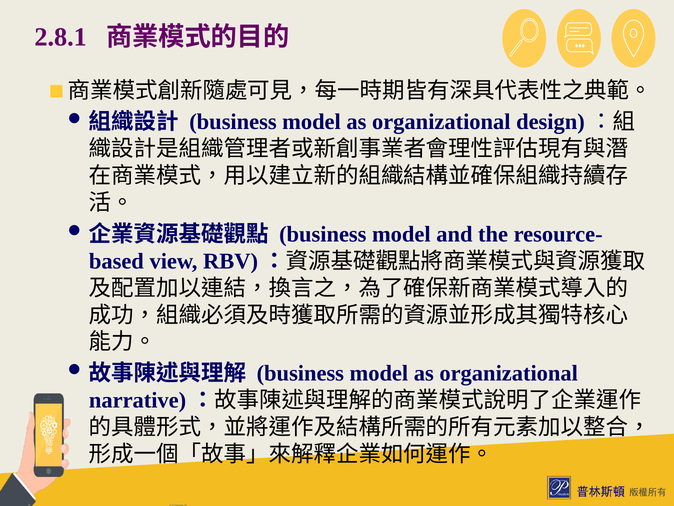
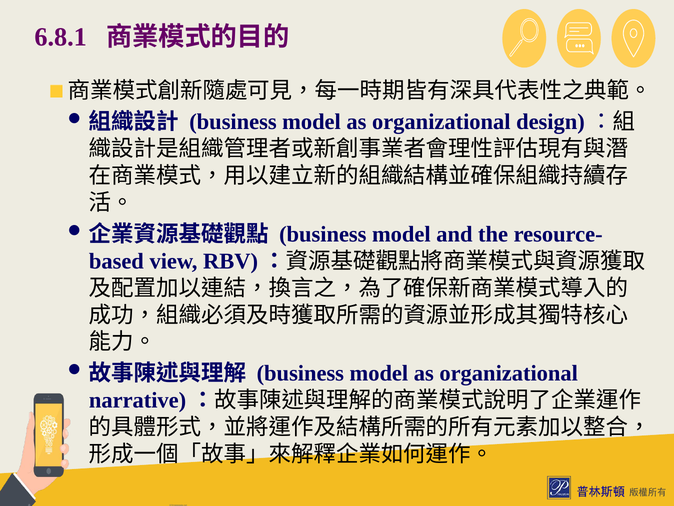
2.8.1: 2.8.1 -> 6.8.1
